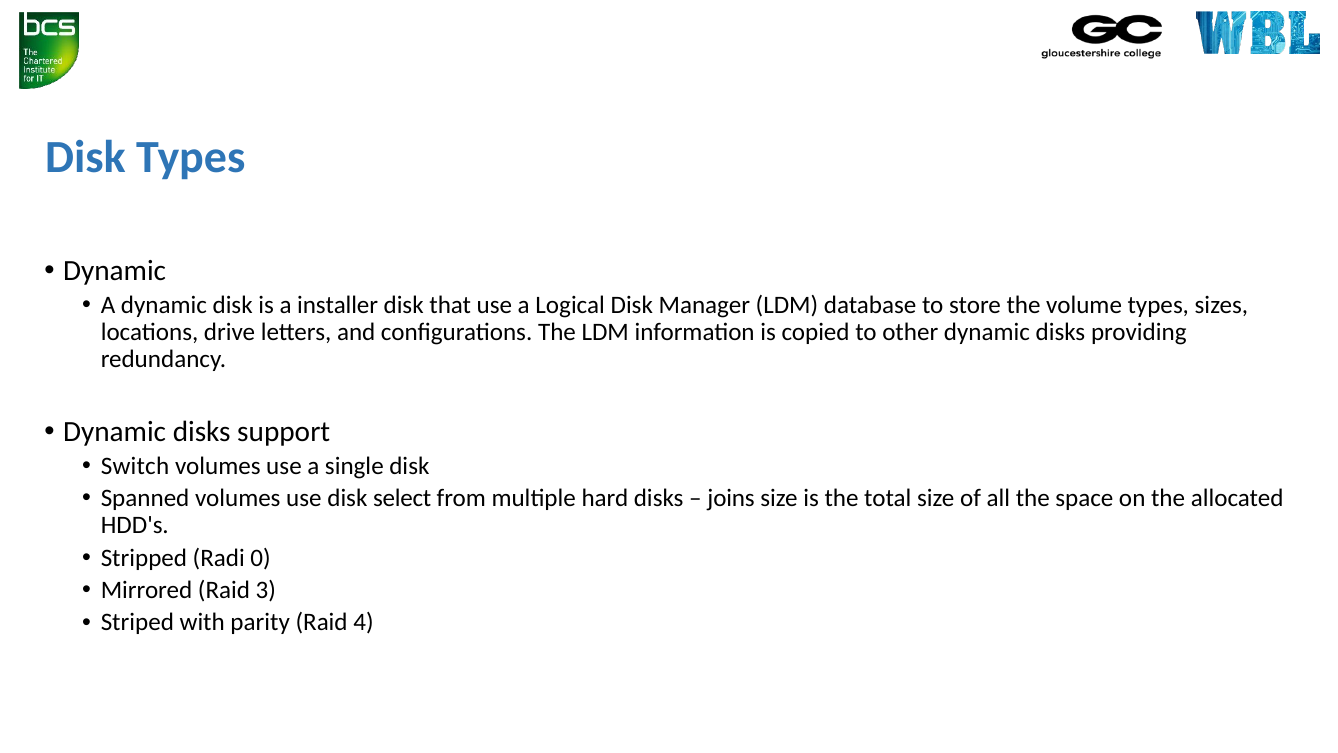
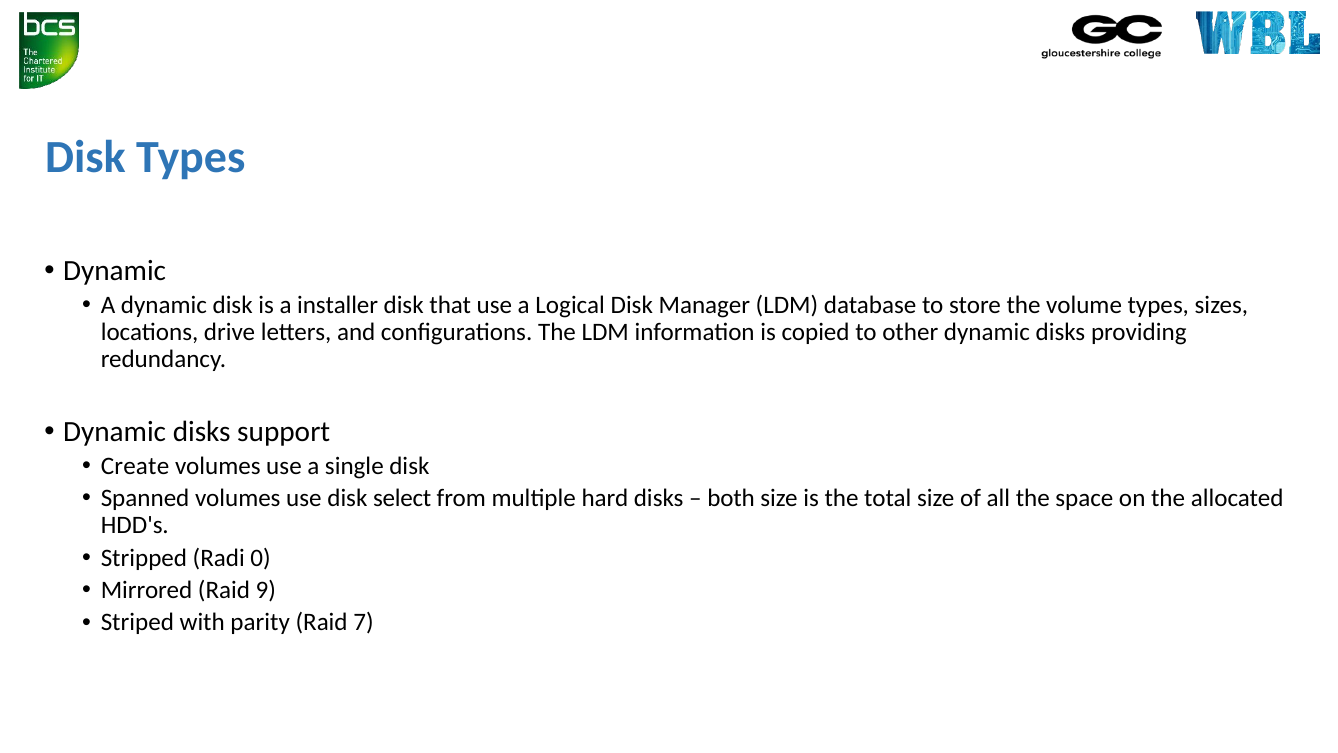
Switch: Switch -> Create
joins: joins -> both
3: 3 -> 9
4: 4 -> 7
